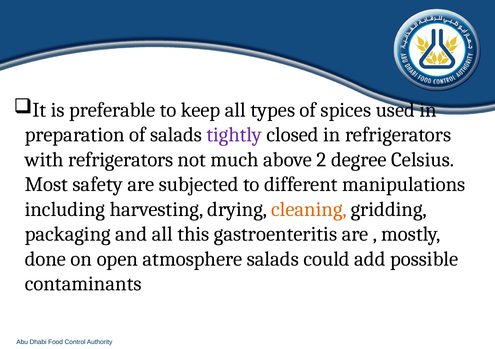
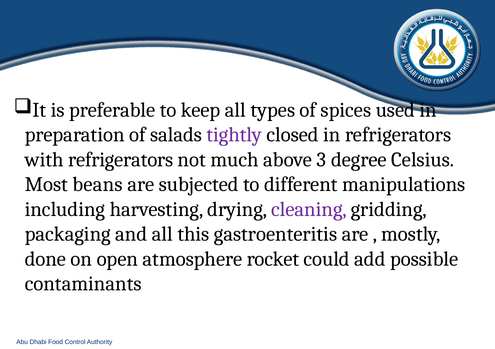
2: 2 -> 3
safety: safety -> beans
cleaning colour: orange -> purple
atmosphere salads: salads -> rocket
